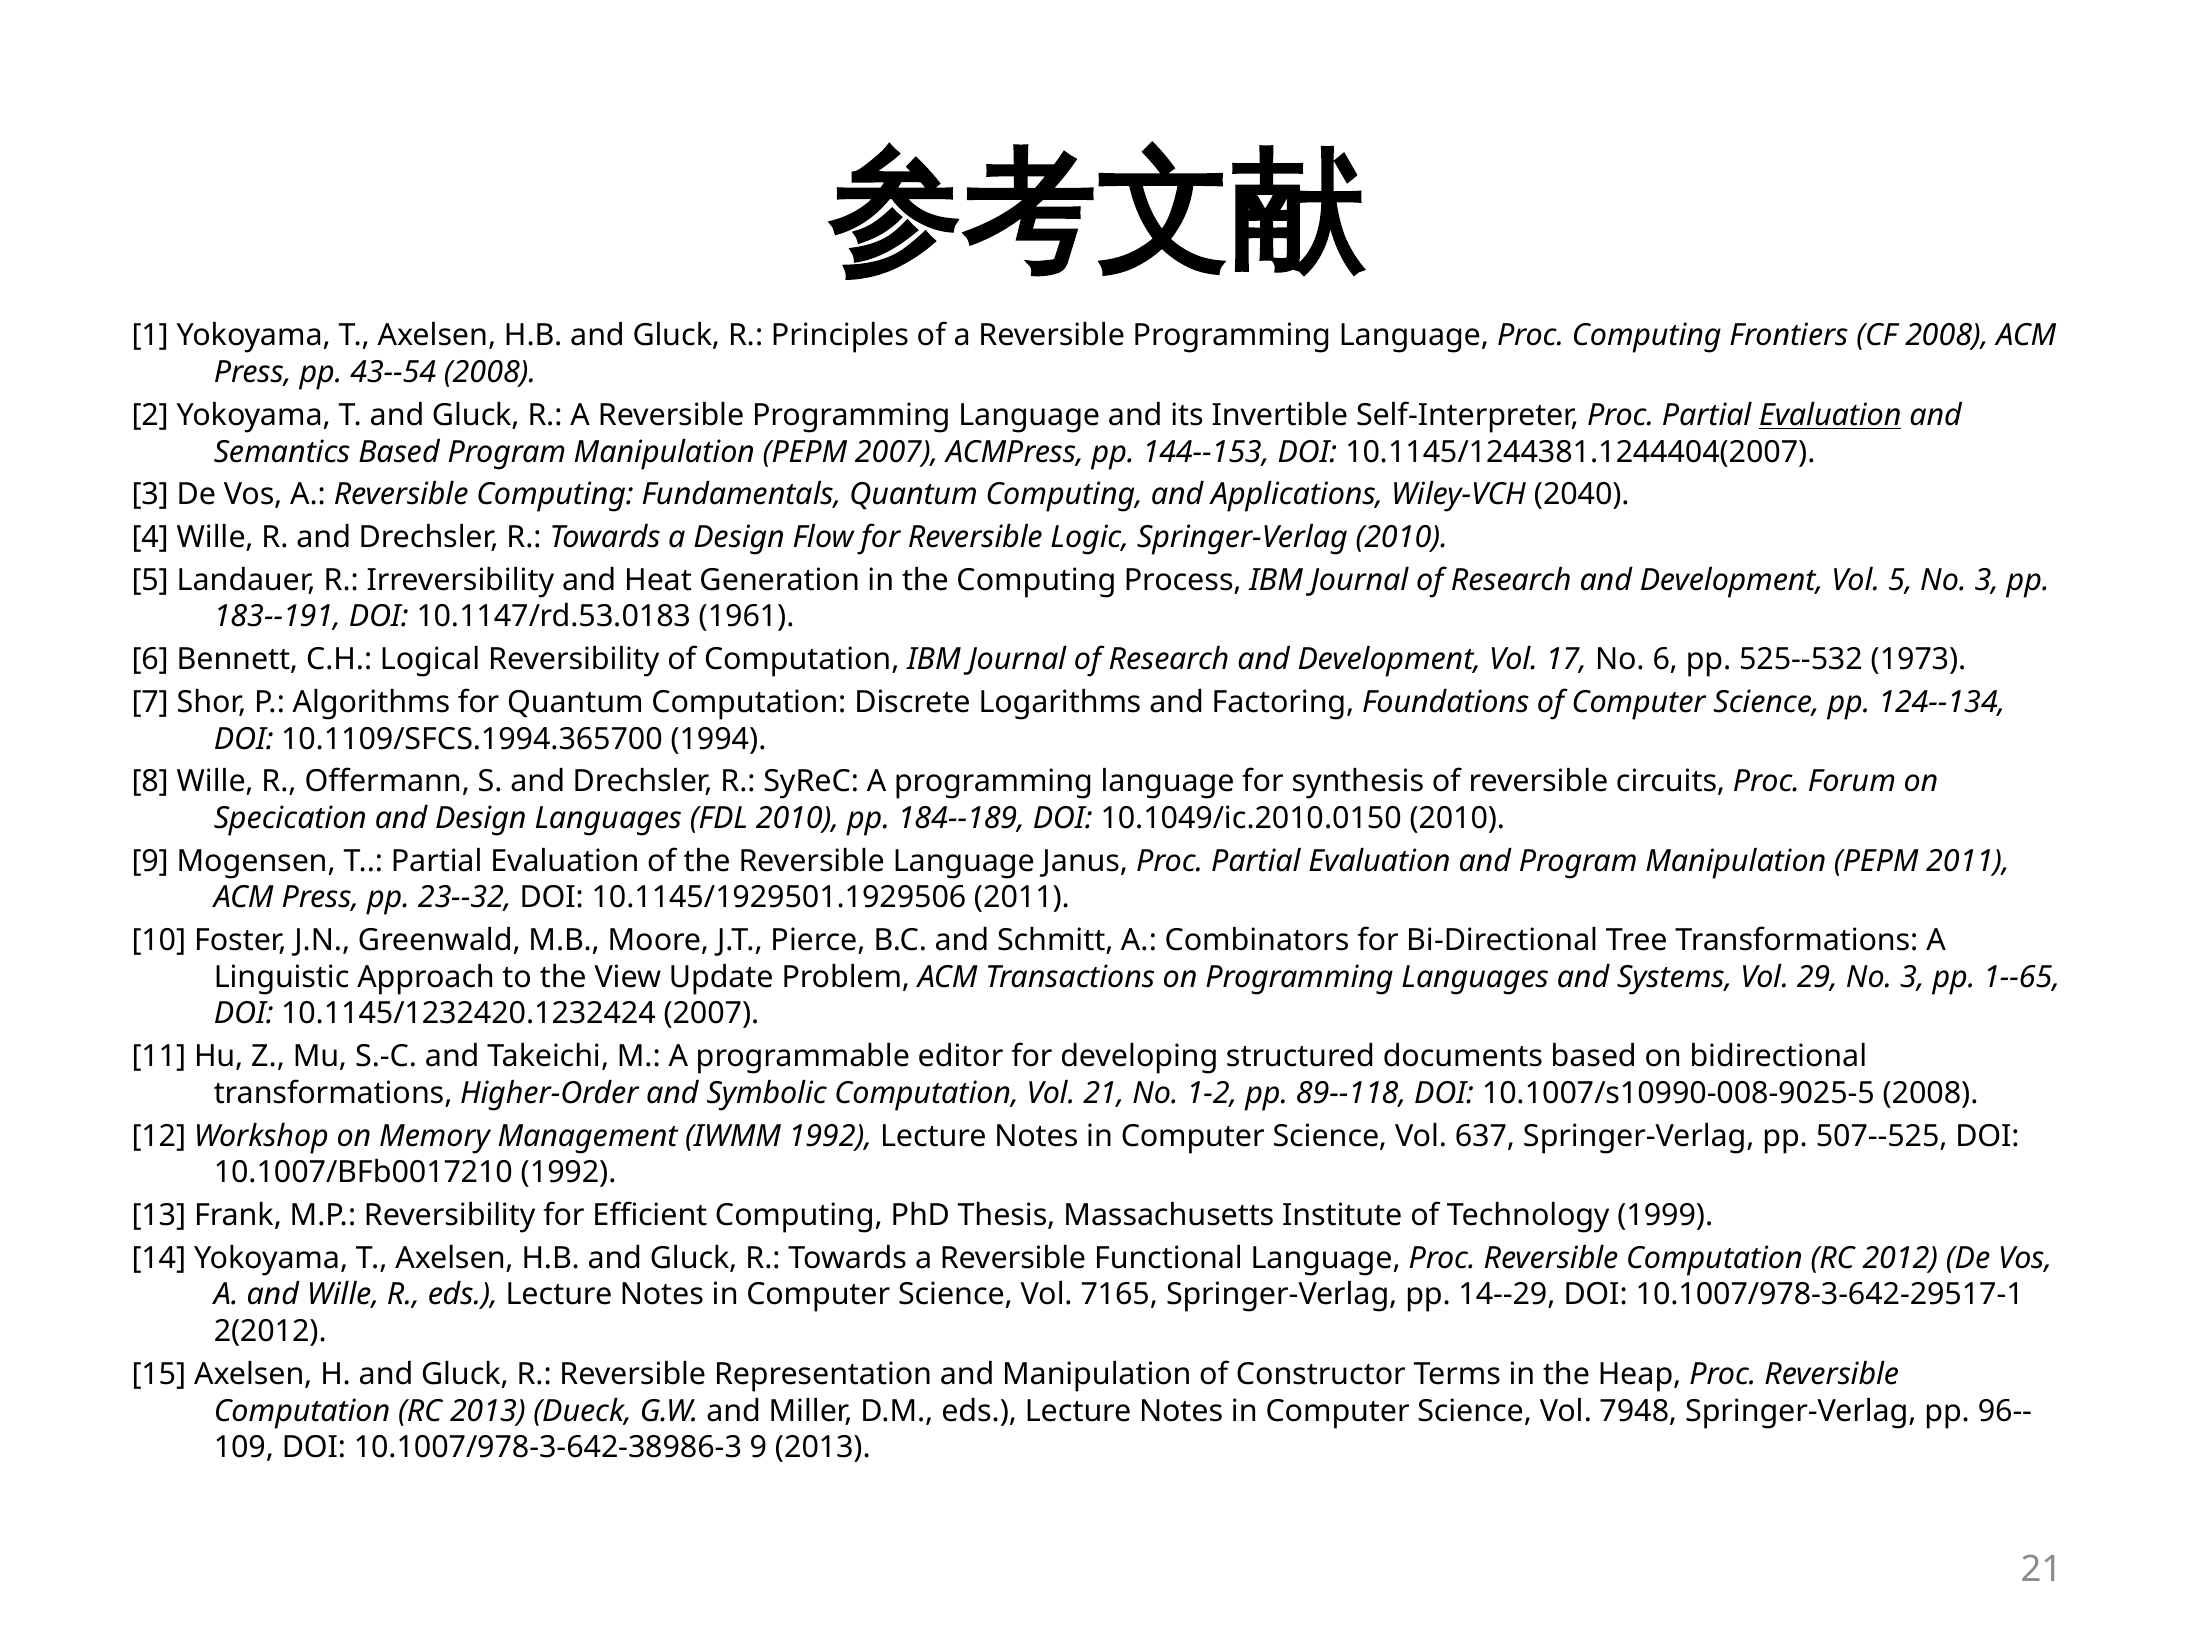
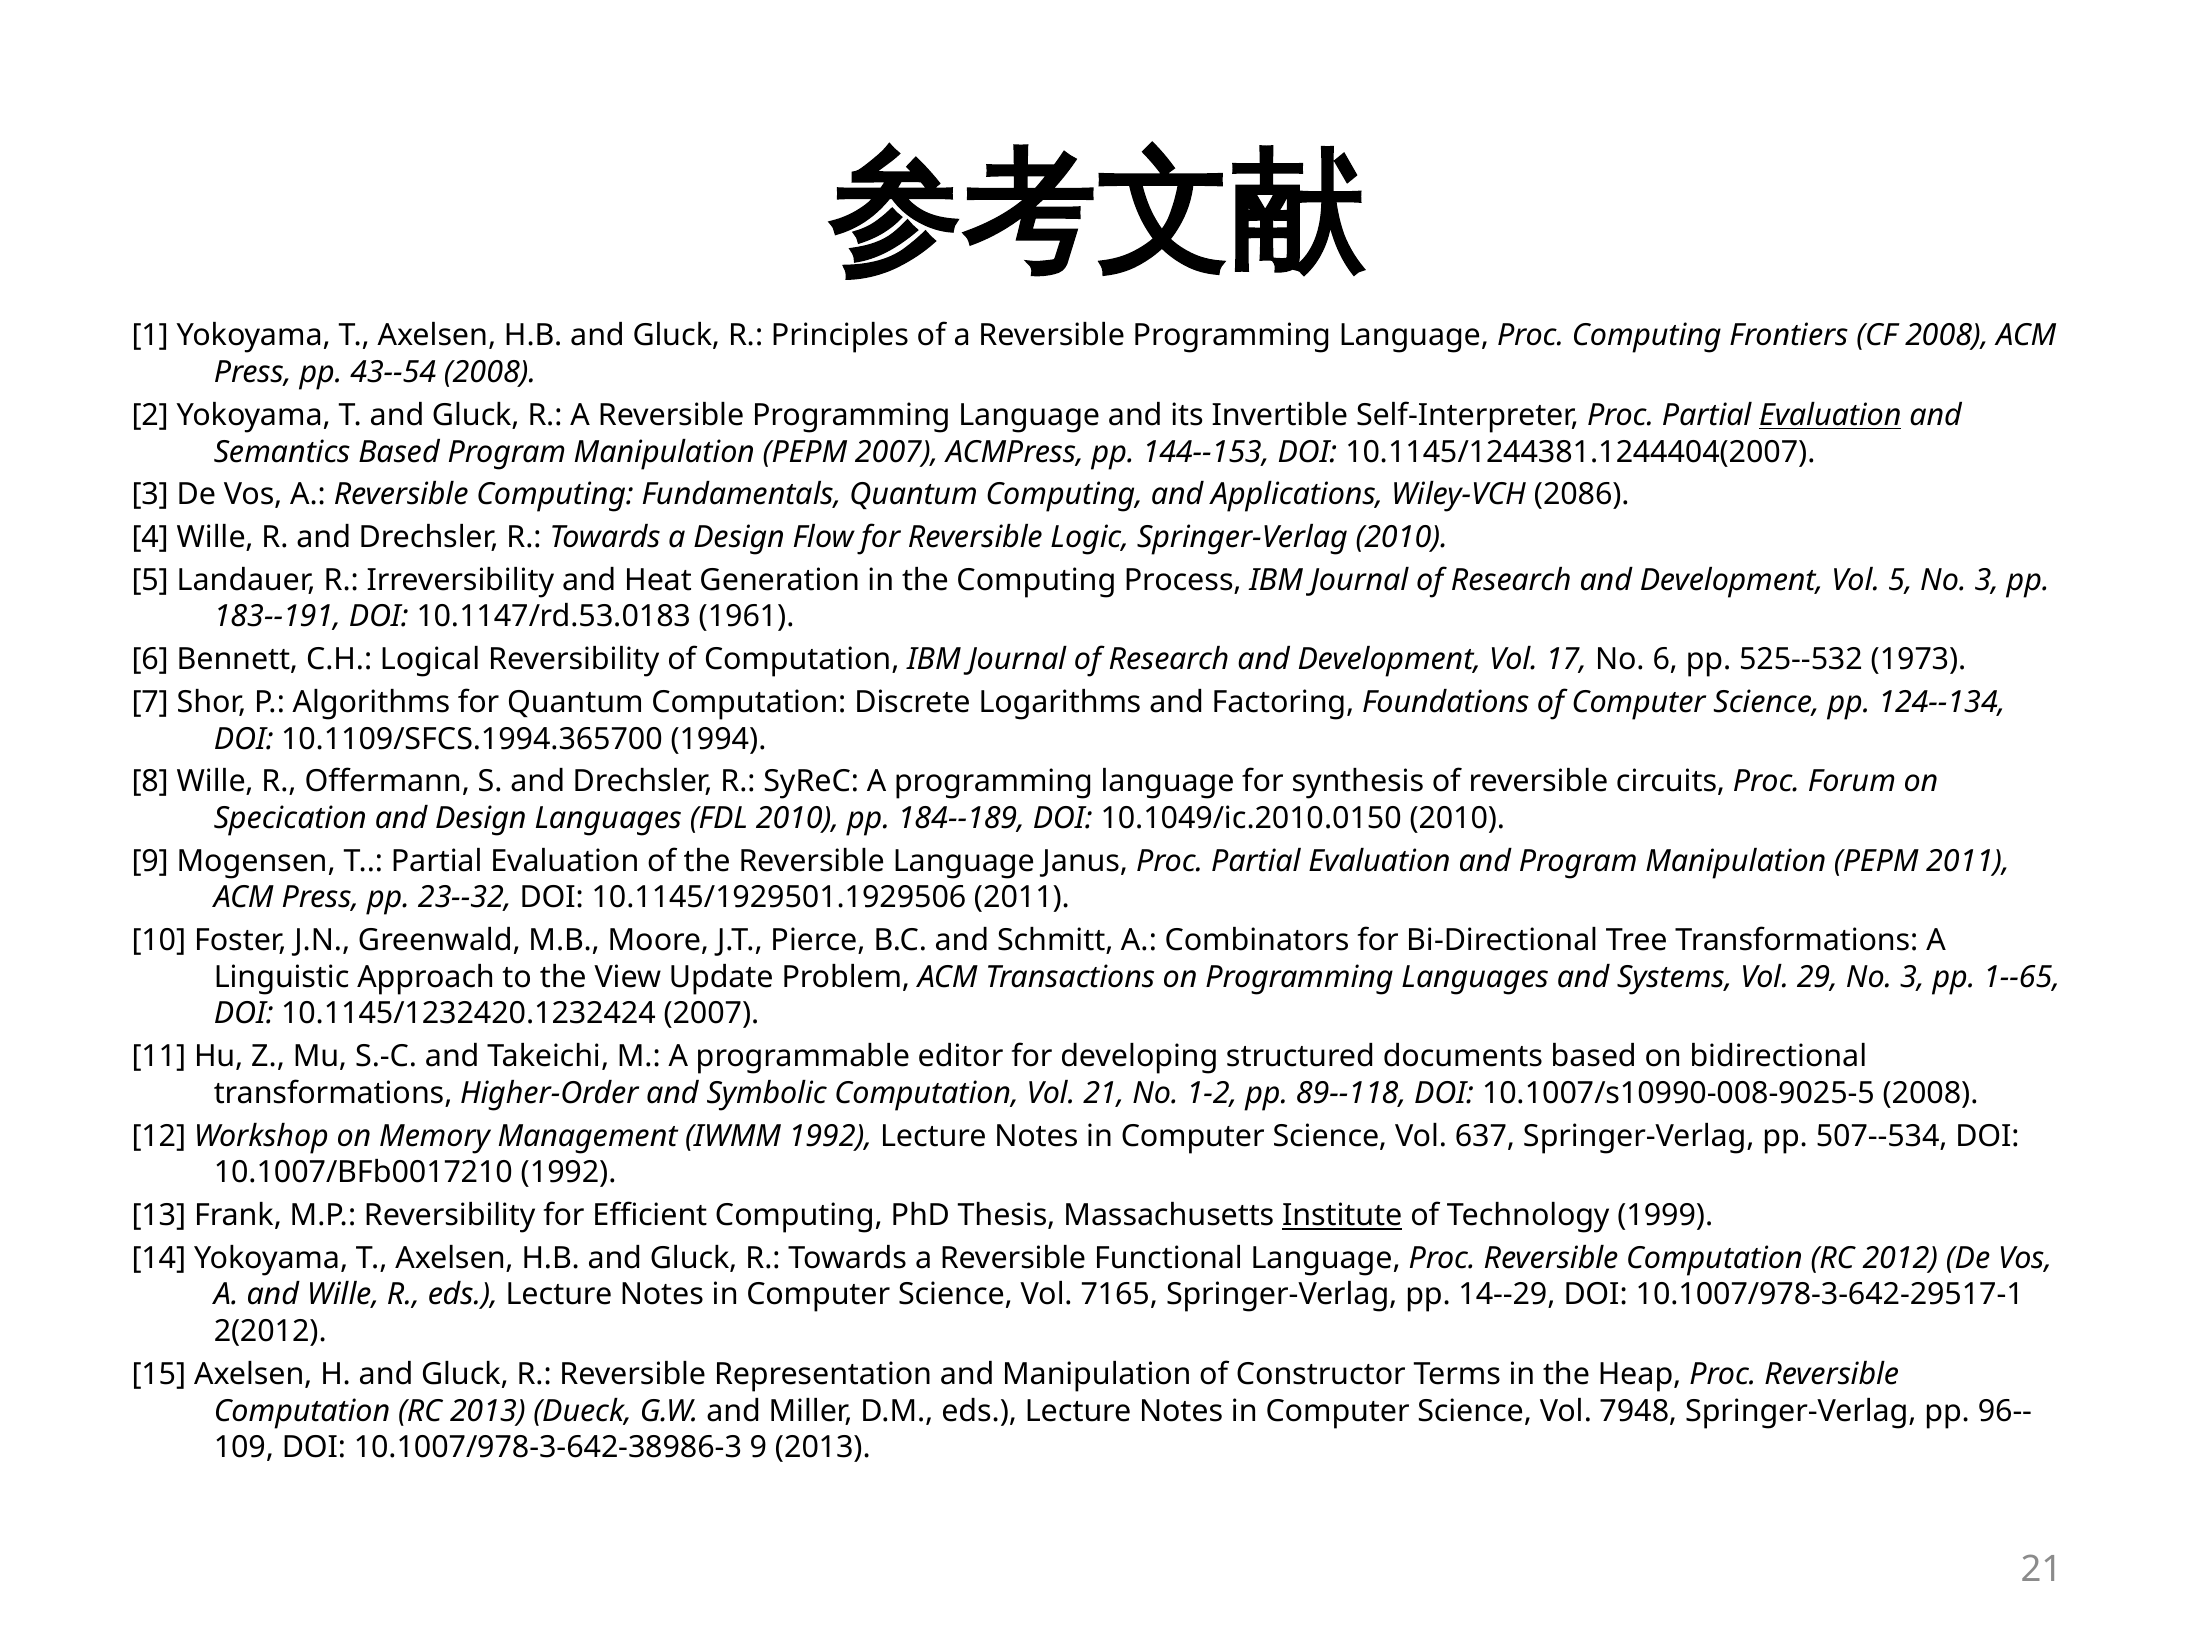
2040: 2040 -> 2086
507--525: 507--525 -> 507--534
Institute underline: none -> present
